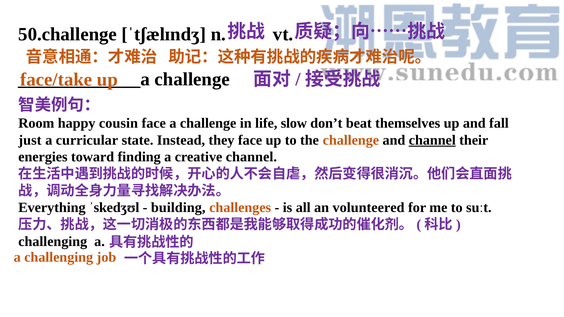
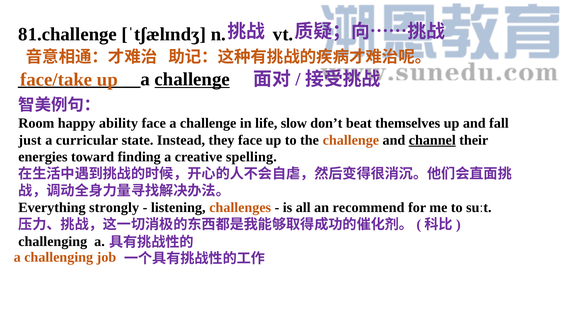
50.challenge: 50.challenge -> 81.challenge
challenge at (192, 79) underline: none -> present
cousin: cousin -> ability
creative channel: channel -> spelling
ˈskedʒʊl: ˈskedʒʊl -> strongly
building: building -> listening
volunteered: volunteered -> recommend
